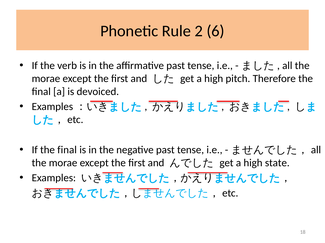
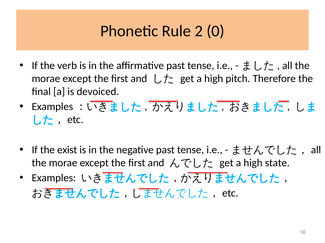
6: 6 -> 0
If the final: final -> exist
